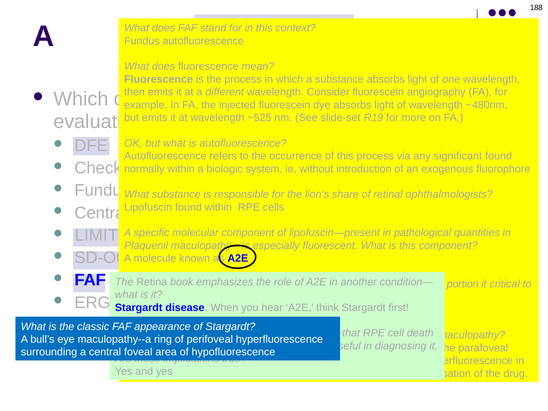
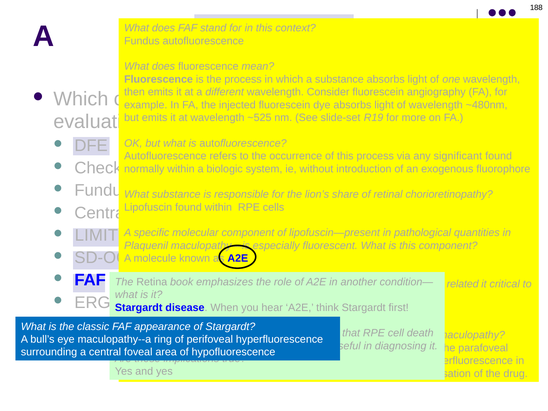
ophthalmologists: ophthalmologists -> chorioretinopathy
portion: portion -> related
